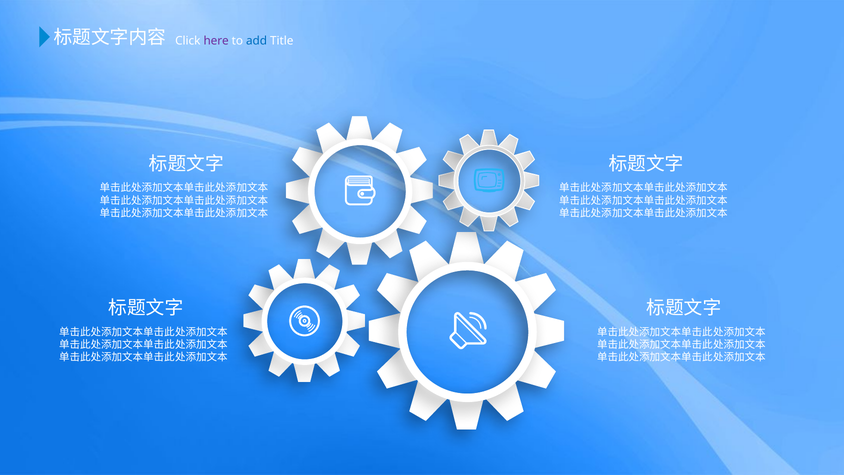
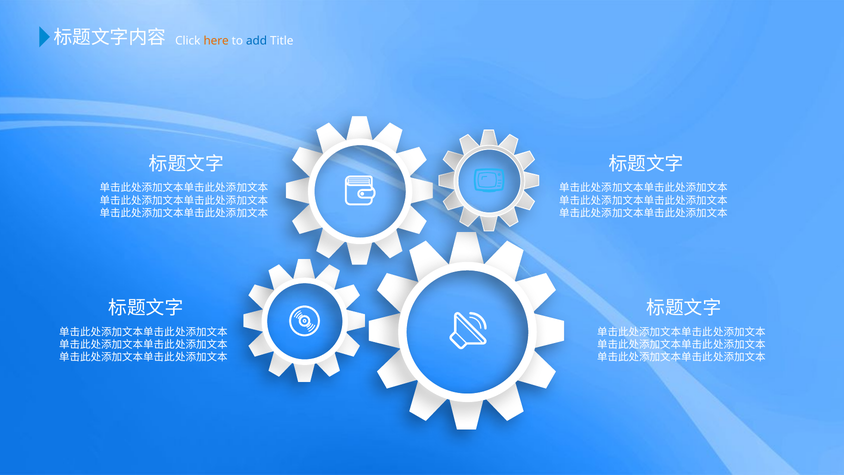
here colour: purple -> orange
